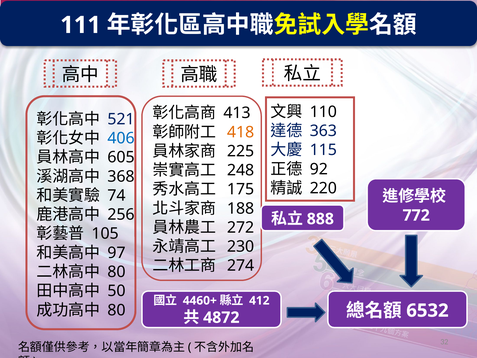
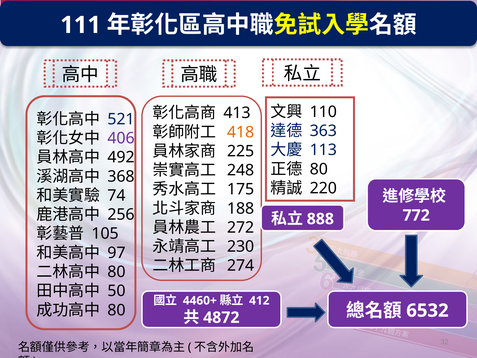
406 colour: blue -> purple
115: 115 -> 113
605: 605 -> 492
92 at (319, 169): 92 -> 80
